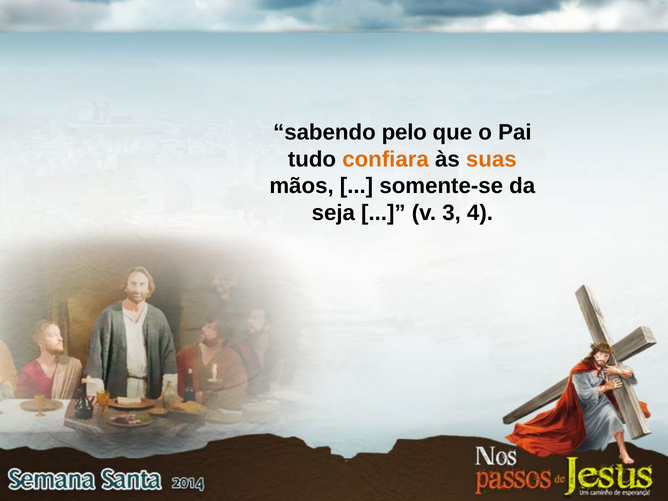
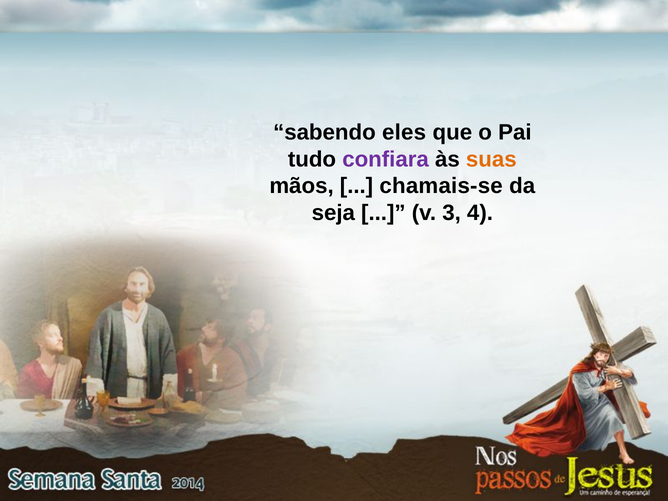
pelo: pelo -> eles
confiara colour: orange -> purple
somente-se: somente-se -> chamais-se
